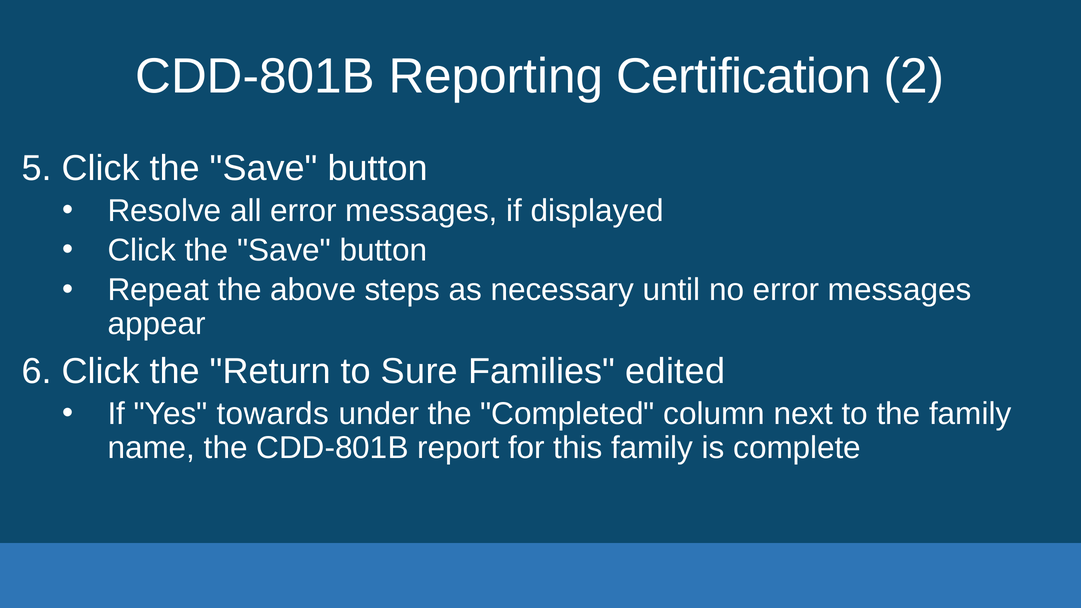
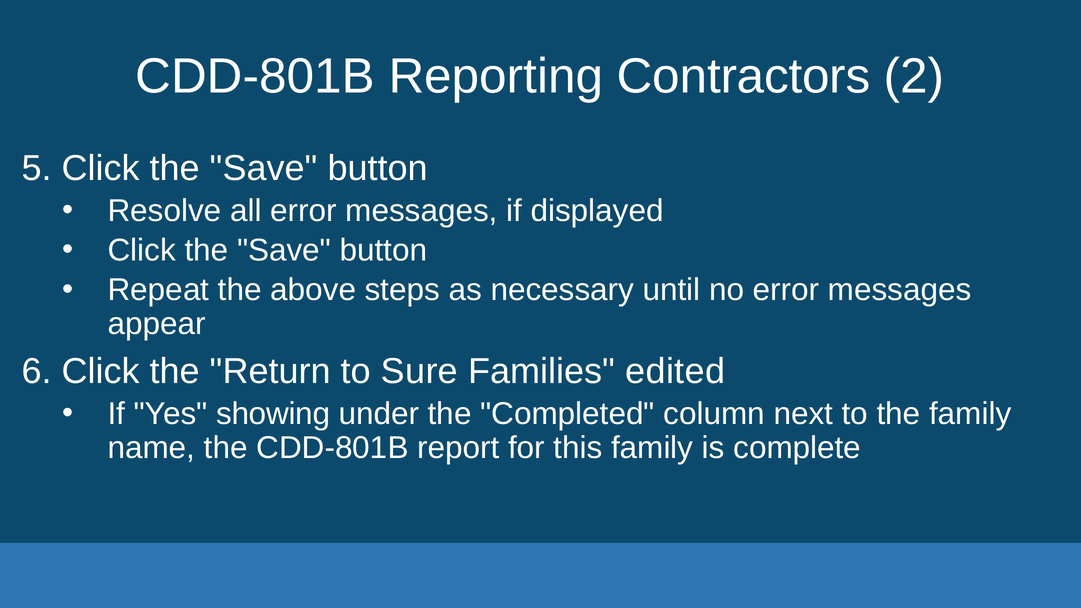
Certification: Certification -> Contractors
towards: towards -> showing
